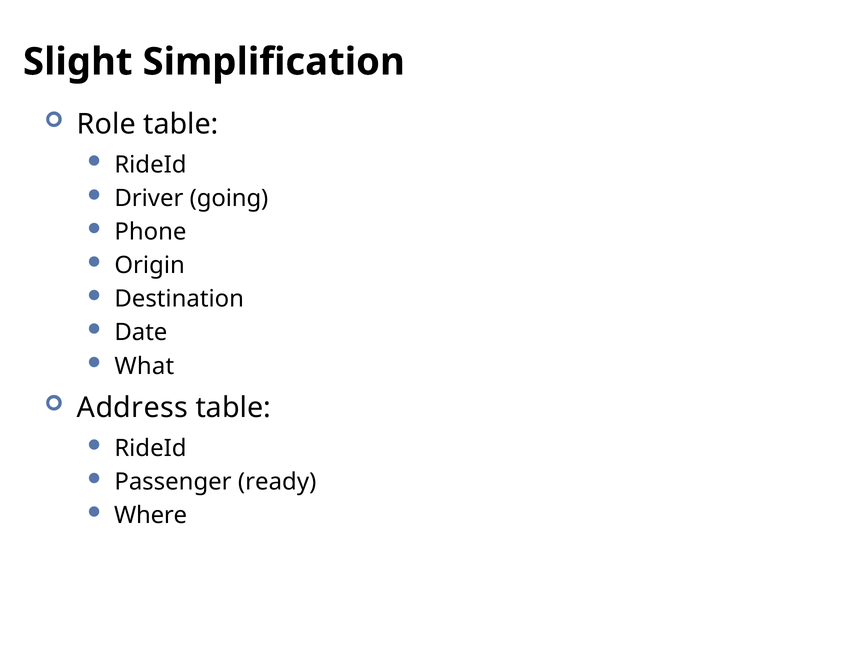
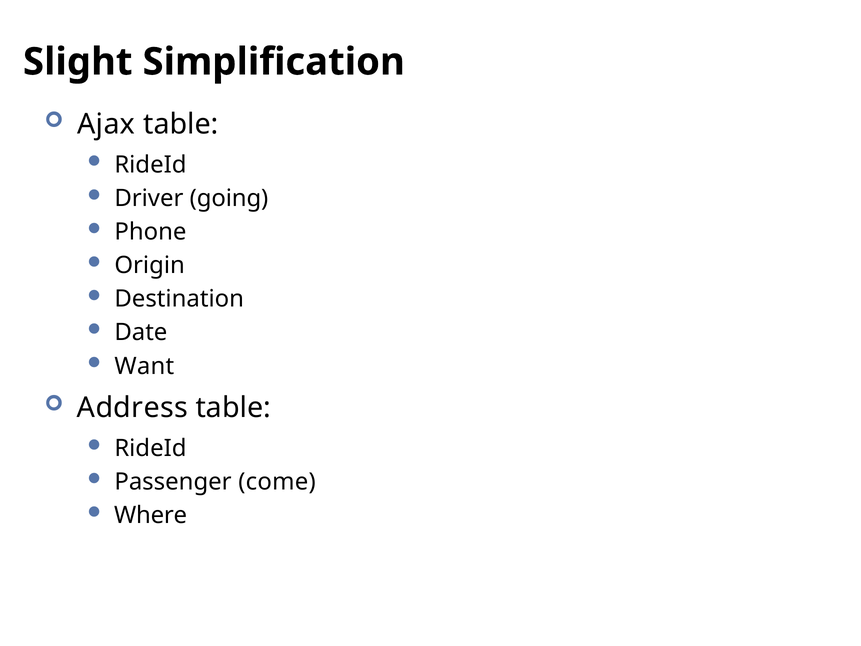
Role: Role -> Ajax
What: What -> Want
ready: ready -> come
